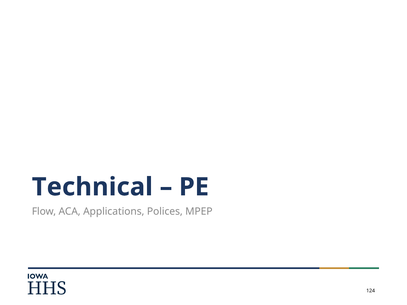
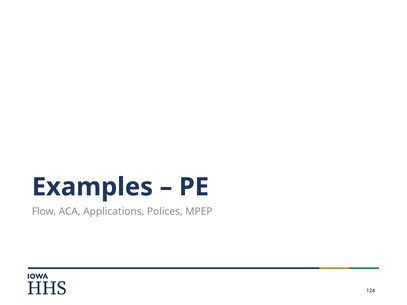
Technical: Technical -> Examples
